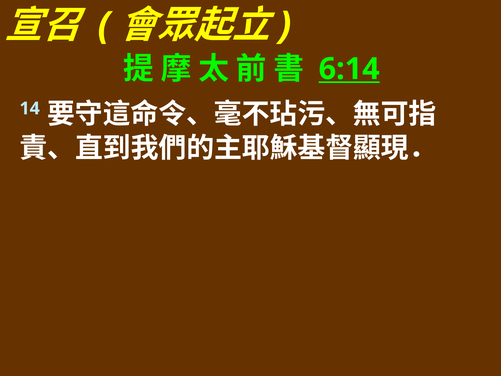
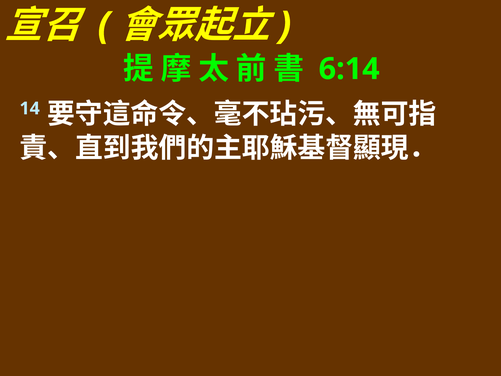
6:14 underline: present -> none
